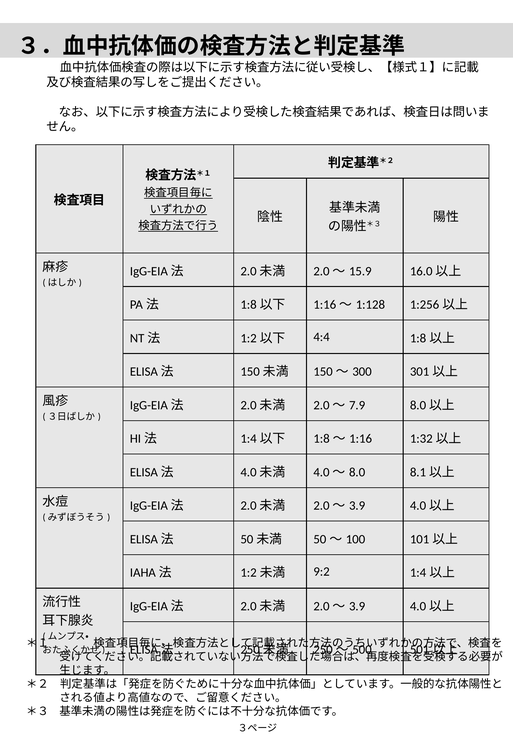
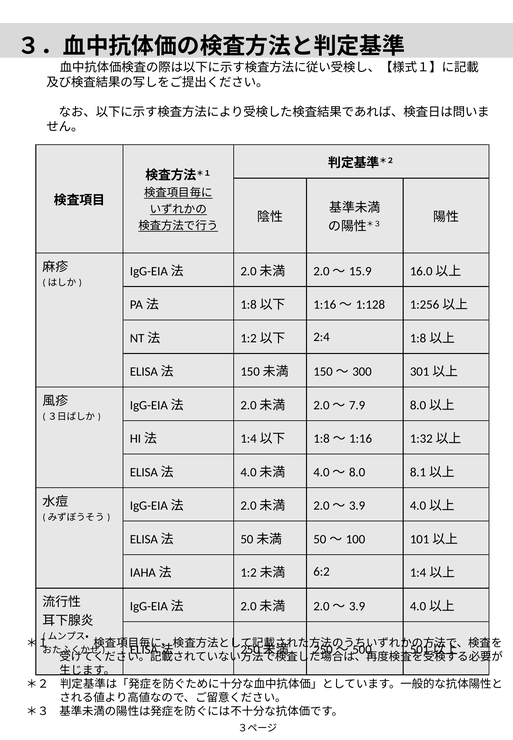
4:4: 4:4 -> 2:4
9:2: 9:2 -> 6:2
